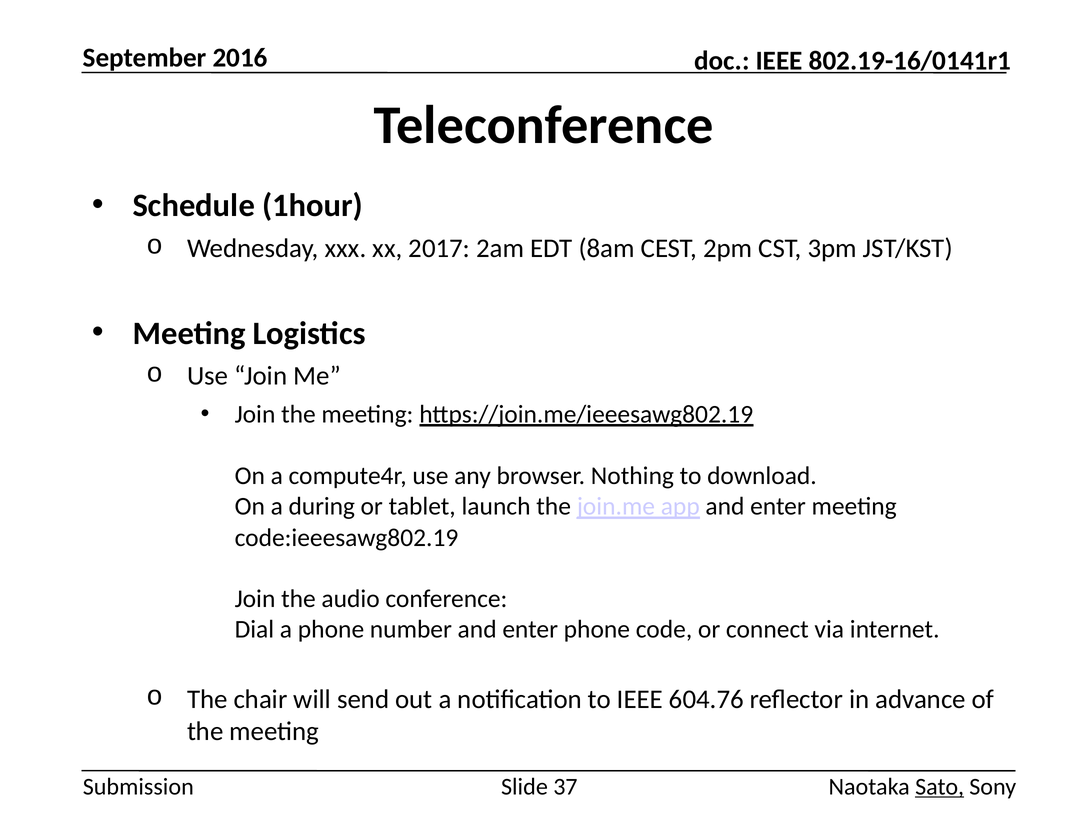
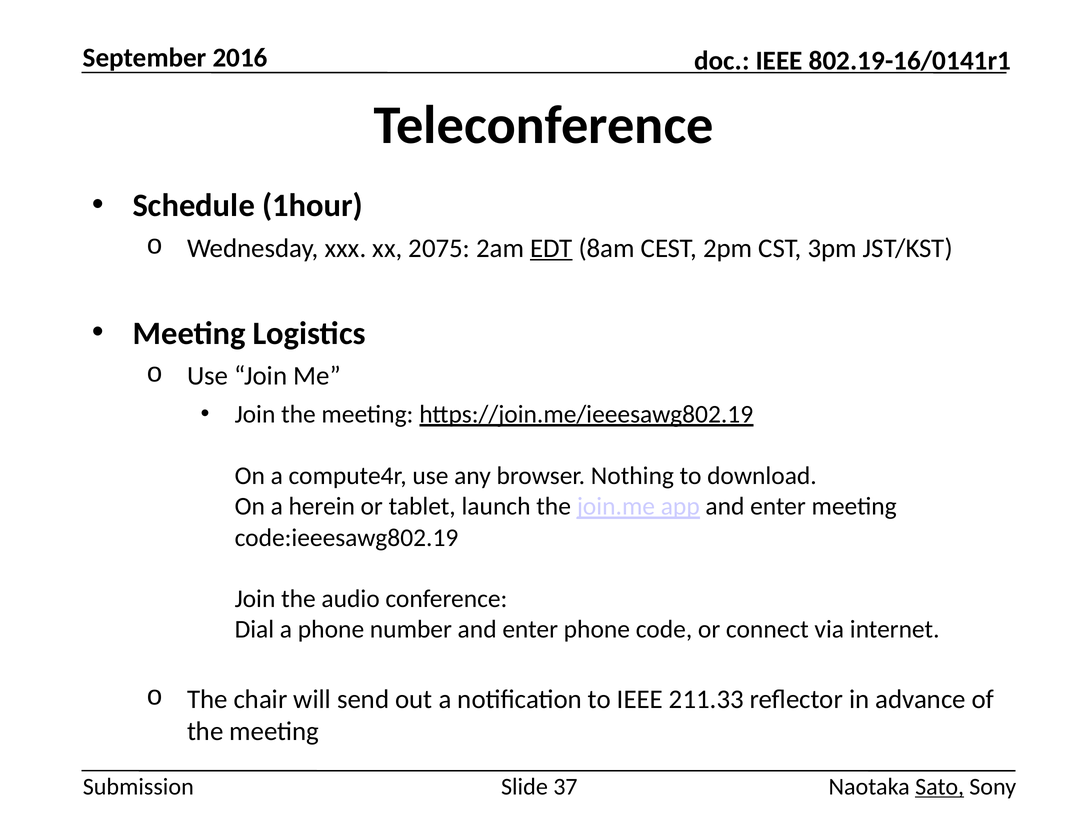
2017: 2017 -> 2075
EDT underline: none -> present
during: during -> herein
604.76: 604.76 -> 211.33
